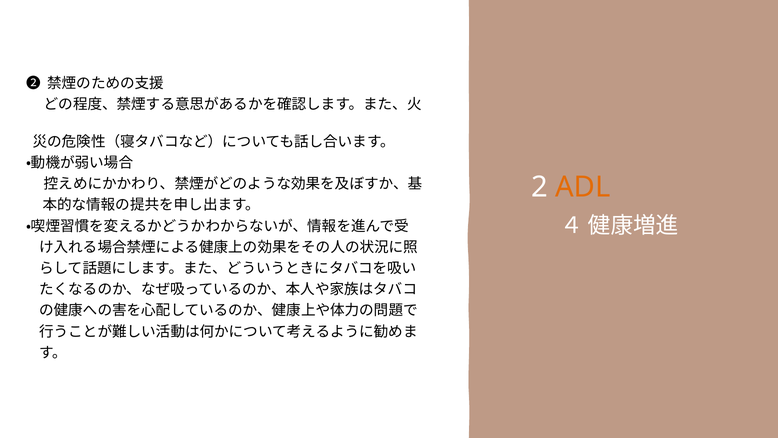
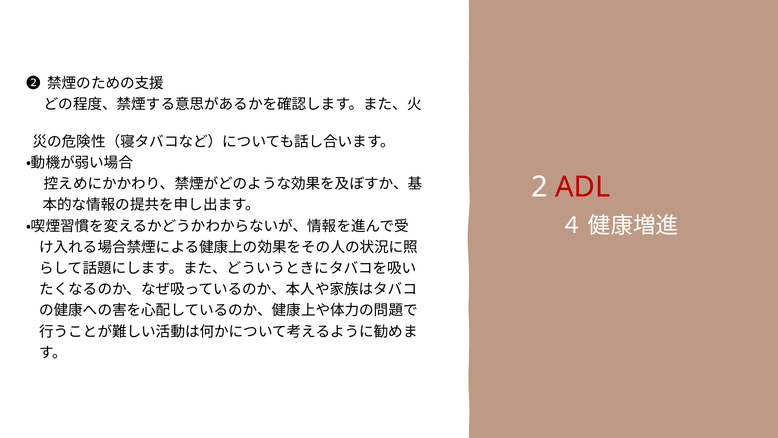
ADL colour: orange -> red
